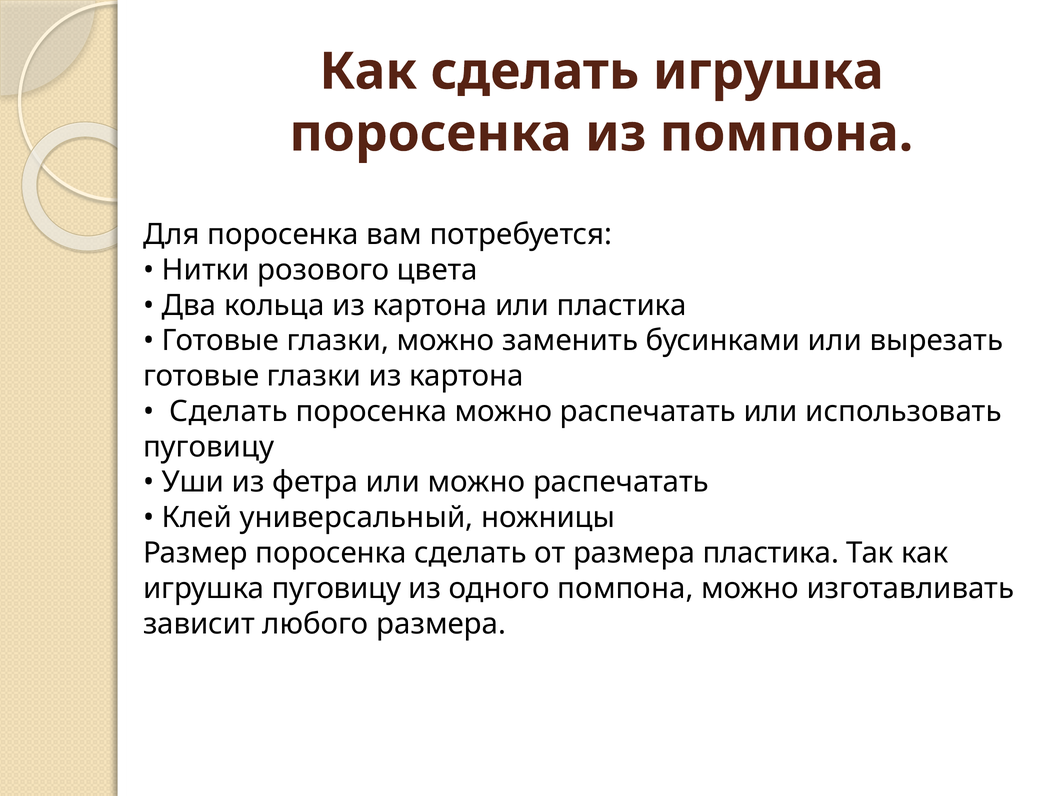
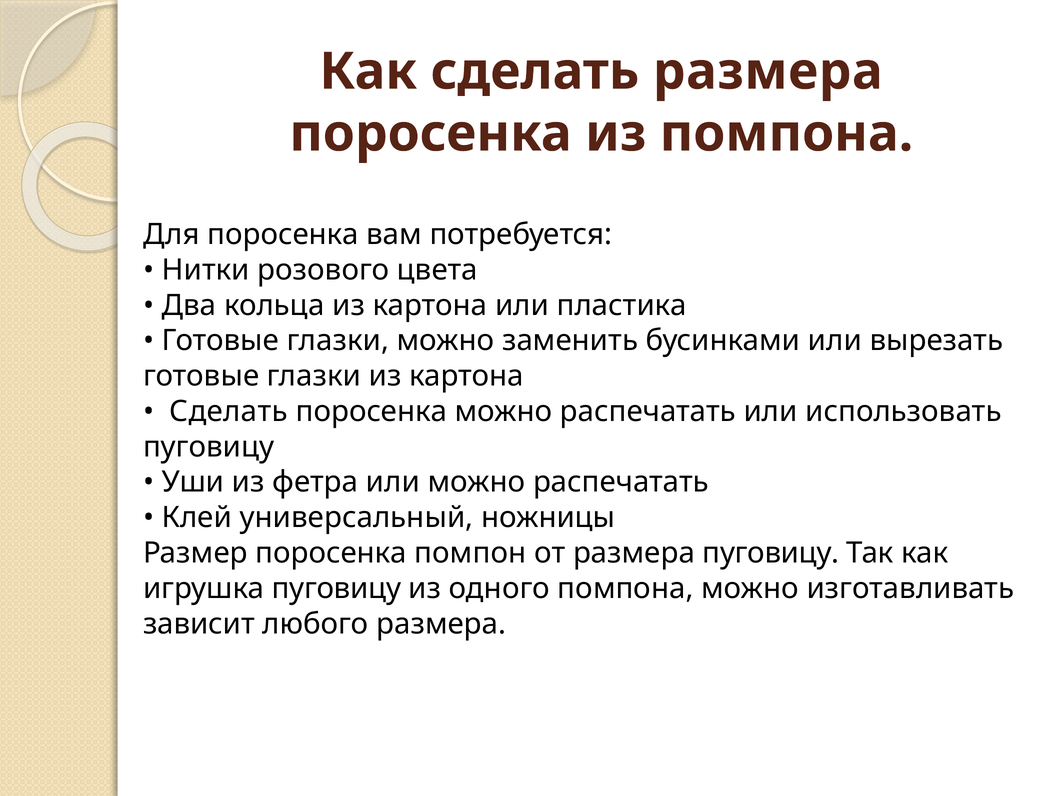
сделать игрушка: игрушка -> размера
поросенка сделать: сделать -> помпон
размера пластика: пластика -> пуговицу
